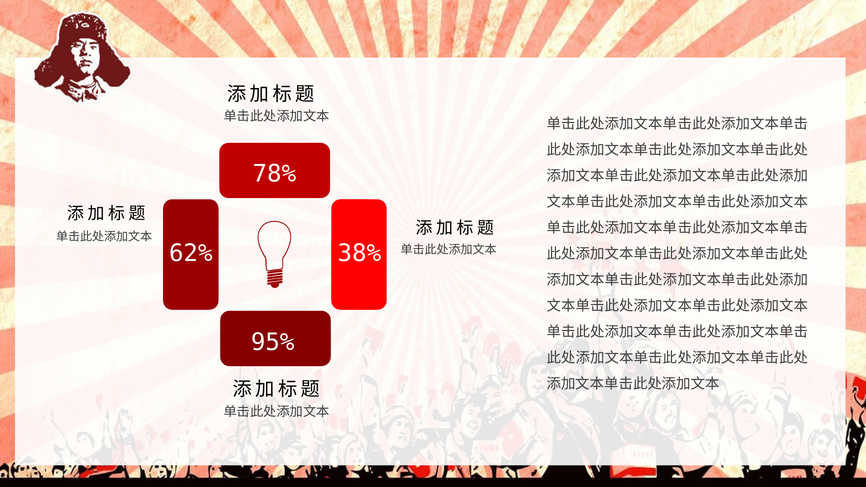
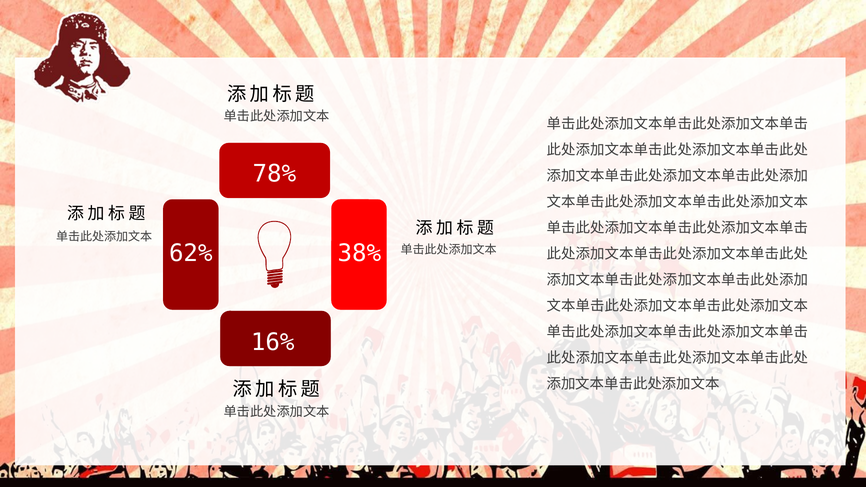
95%: 95% -> 16%
